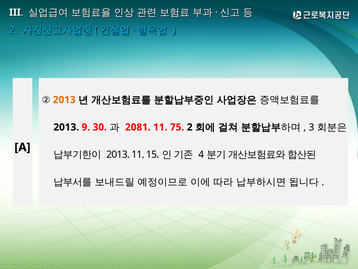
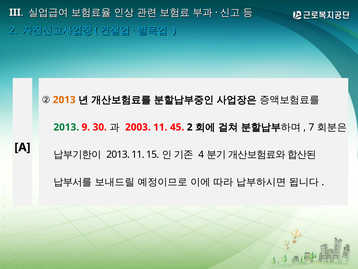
2013 at (66, 127) colour: black -> green
2081: 2081 -> 2003
75: 75 -> 45
3: 3 -> 7
